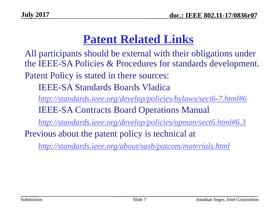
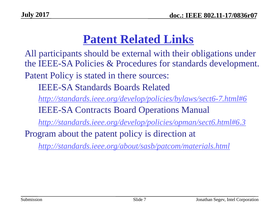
Boards Vladica: Vladica -> Related
Previous: Previous -> Program
technical: technical -> direction
